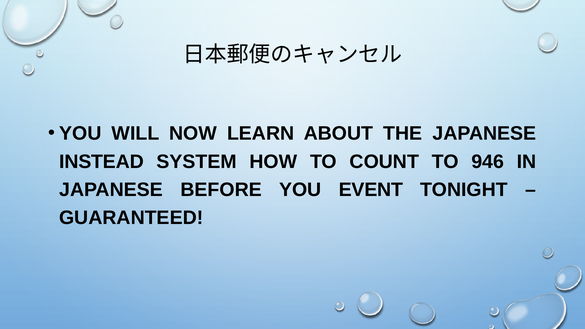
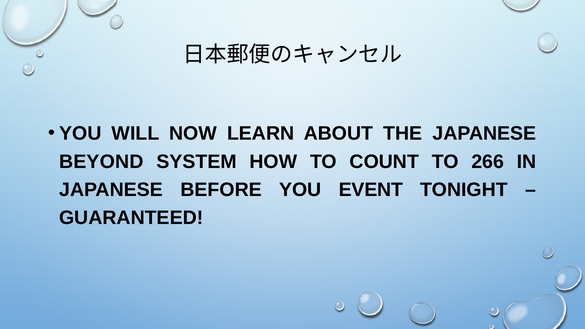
INSTEAD: INSTEAD -> BEYOND
946: 946 -> 266
